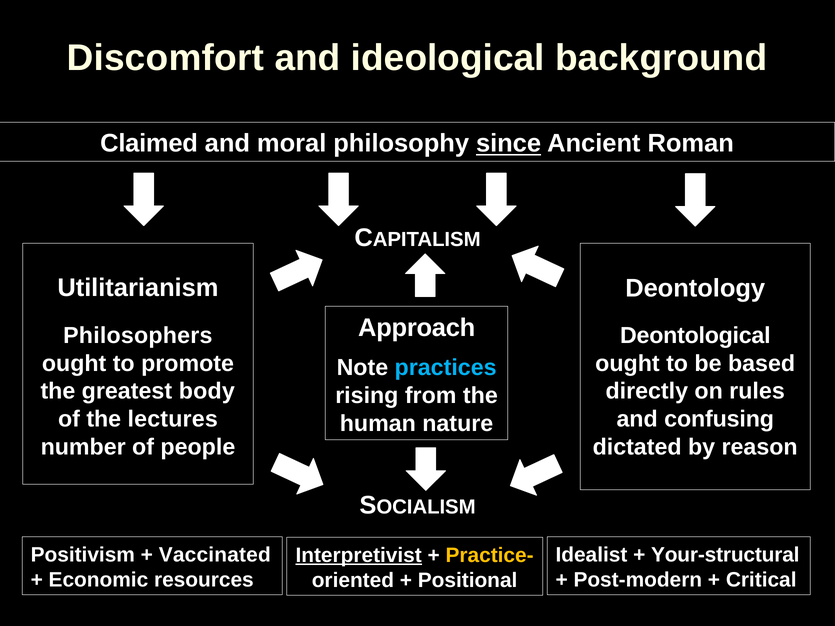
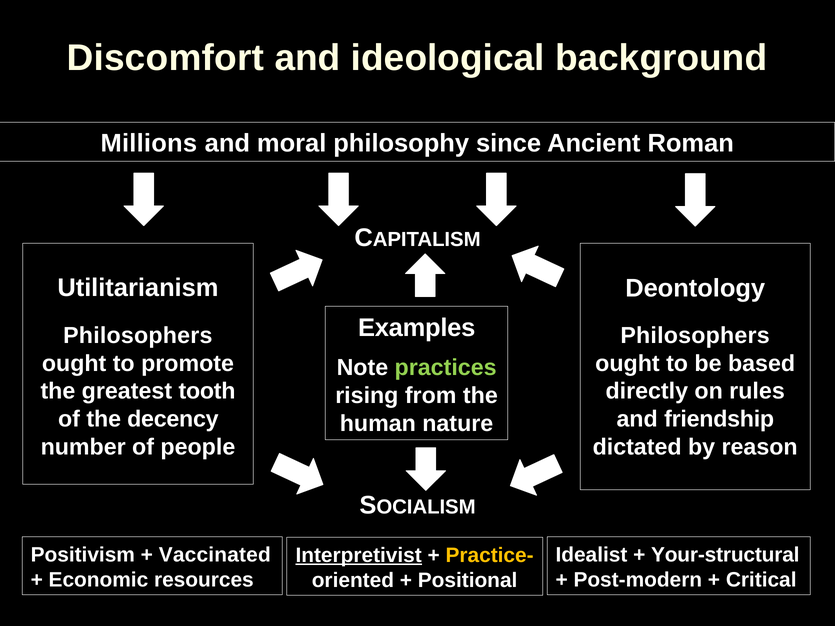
Claimed: Claimed -> Millions
since underline: present -> none
Approach: Approach -> Examples
Deontological at (695, 336): Deontological -> Philosophers
practices colour: light blue -> light green
body: body -> tooth
lectures: lectures -> decency
confusing: confusing -> friendship
